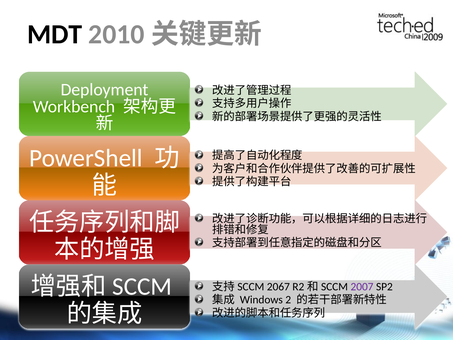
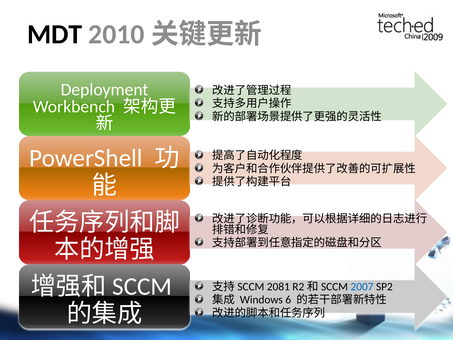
2067: 2067 -> 2081
2007 colour: purple -> blue
2: 2 -> 6
